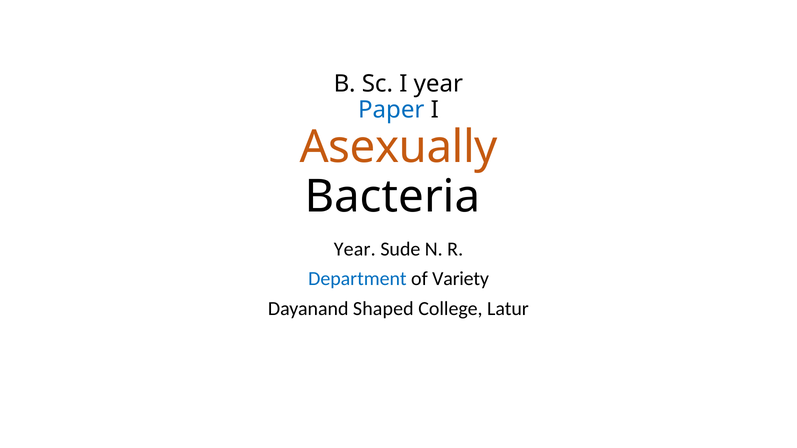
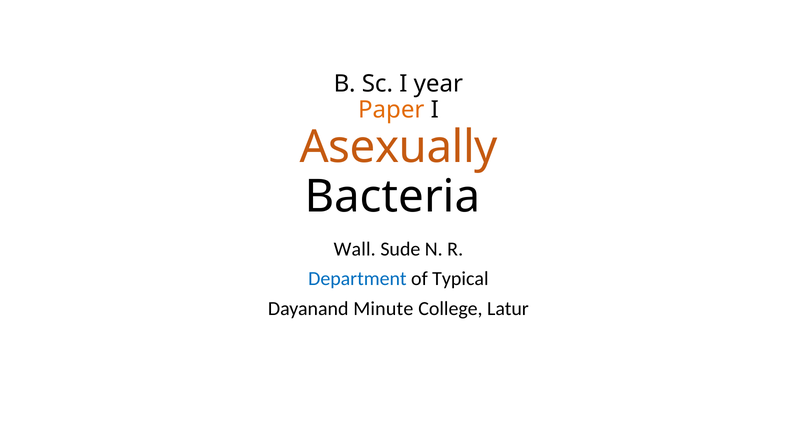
Paper colour: blue -> orange
Year at (355, 249): Year -> Wall
Variety: Variety -> Typical
Shaped: Shaped -> Minute
